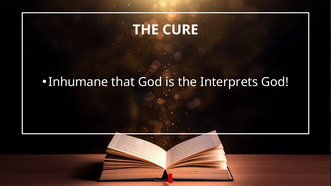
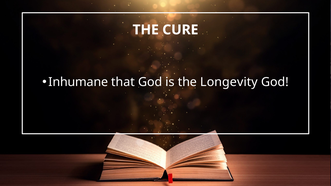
Interprets: Interprets -> Longevity
